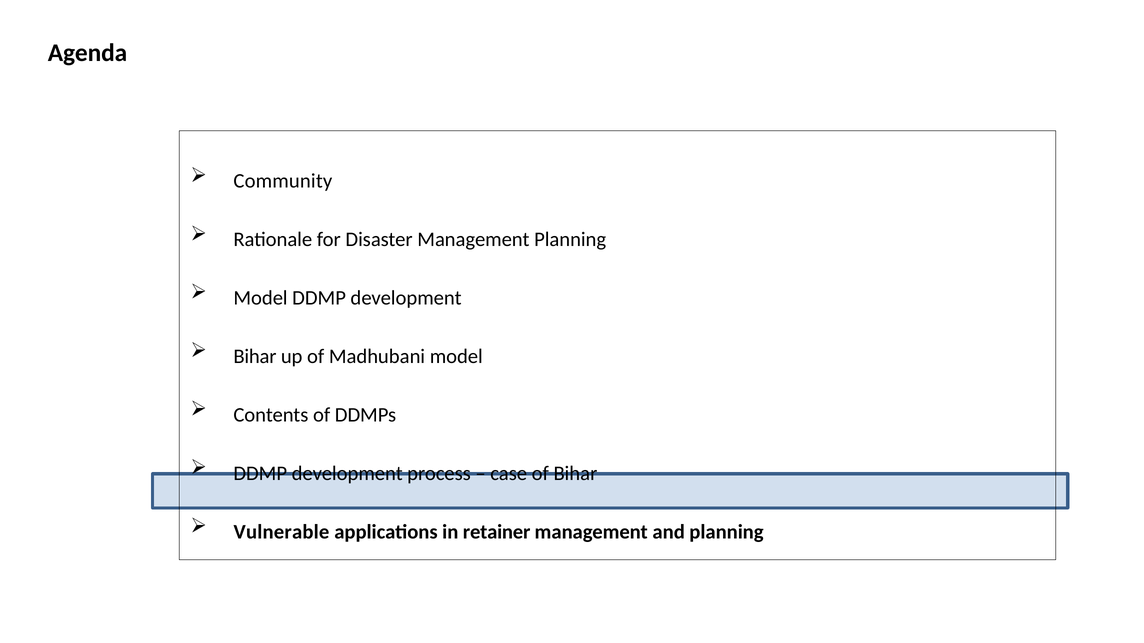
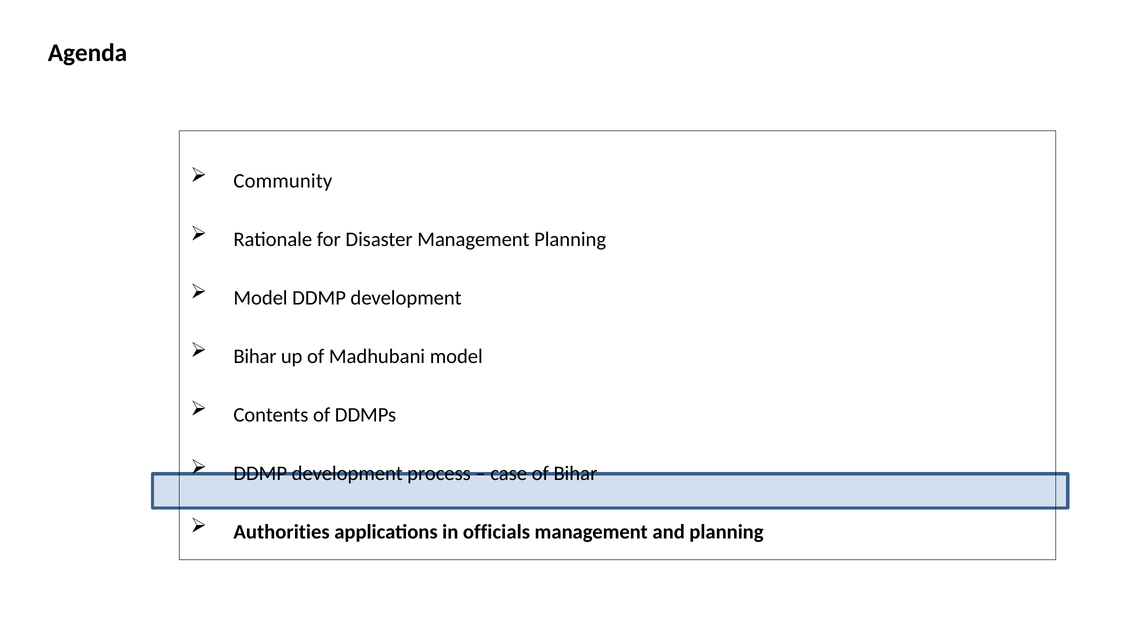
Vulnerable: Vulnerable -> Authorities
retainer: retainer -> officials
